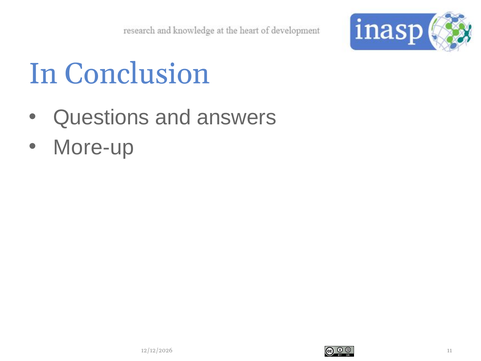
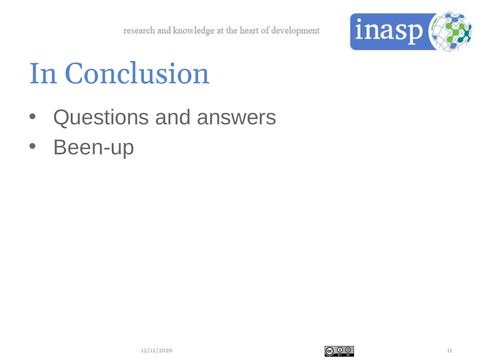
More-up: More-up -> Been-up
